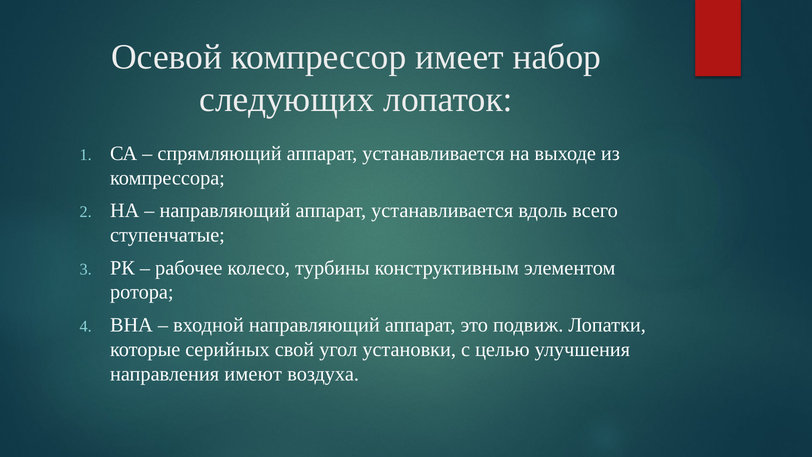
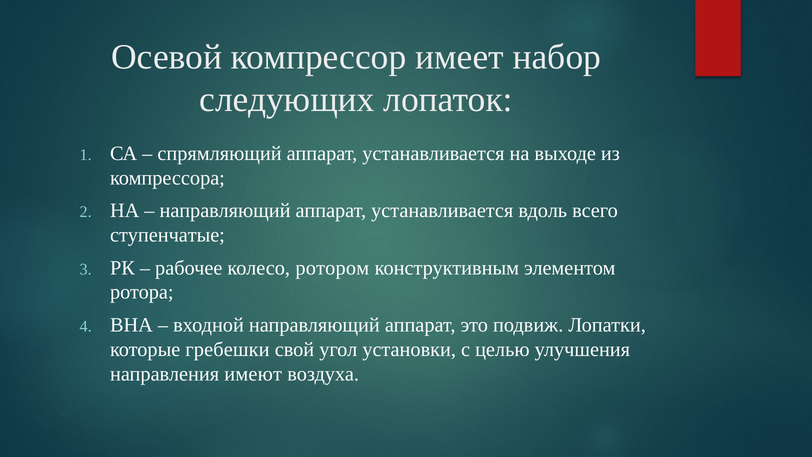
турбины: турбины -> ротором
серийных: серийных -> гребешки
